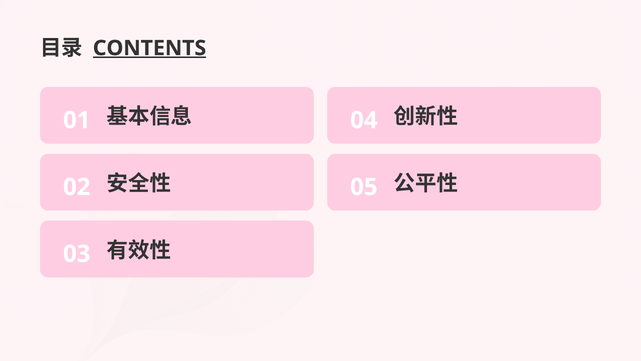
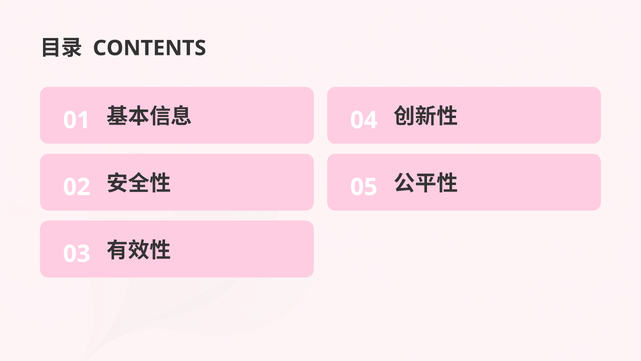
CONTENTS underline: present -> none
